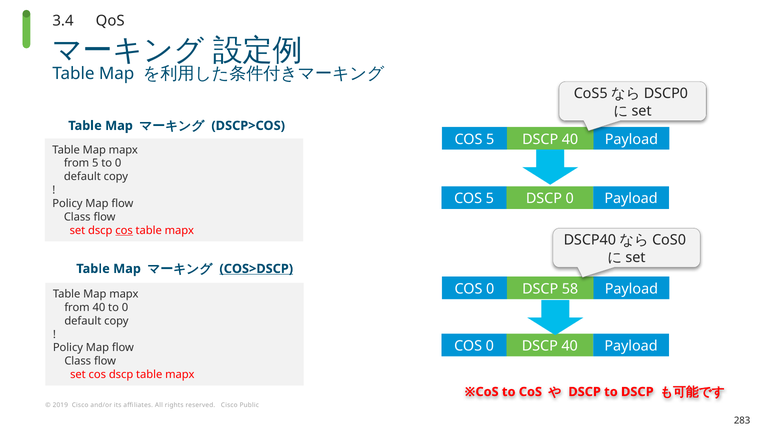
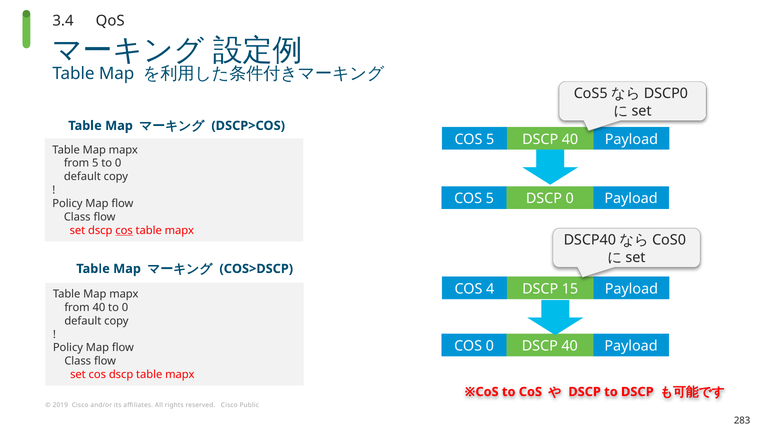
COS>DSCP underline: present -> none
0 at (490, 289): 0 -> 4
58: 58 -> 15
